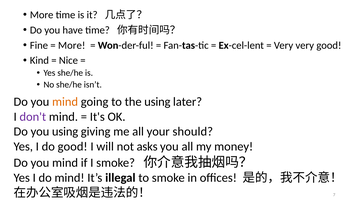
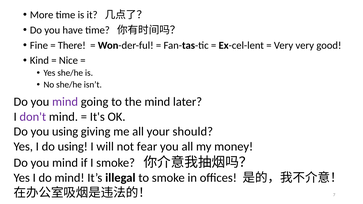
More at (72, 45): More -> There
mind at (65, 102) colour: orange -> purple
the using: using -> mind
do good: good -> using
asks: asks -> fear
